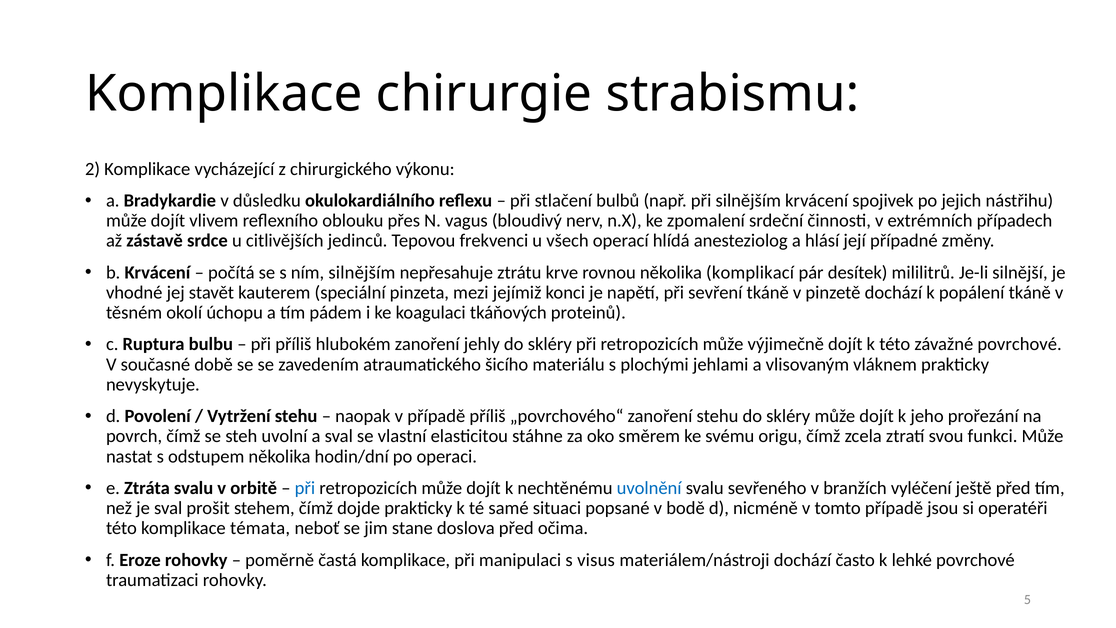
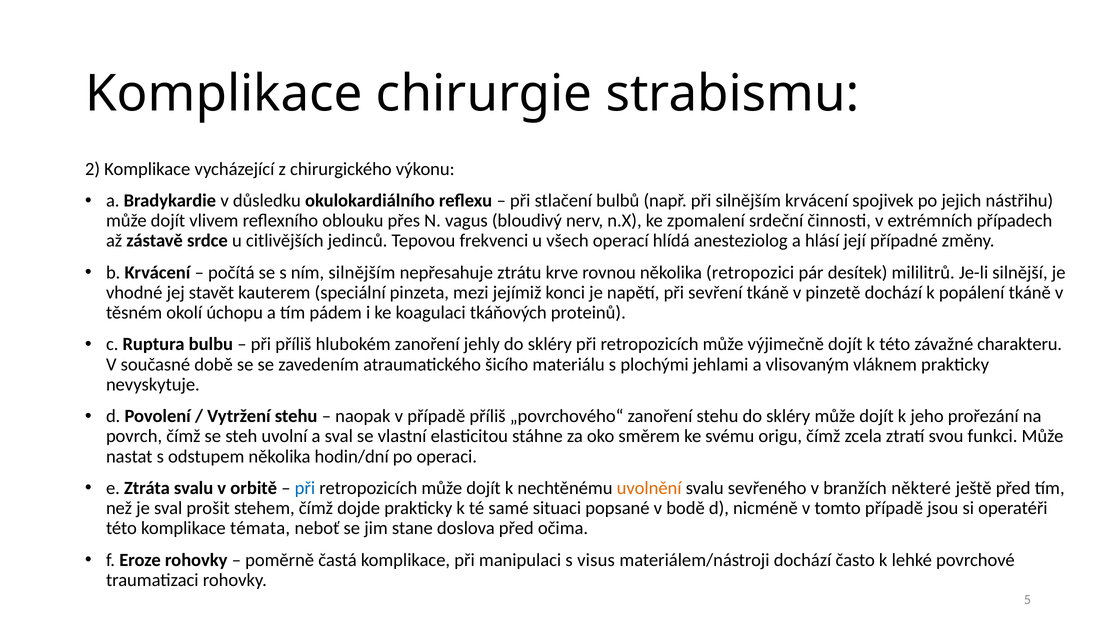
komplikací: komplikací -> retropozici
závažné povrchové: povrchové -> charakteru
uvolnění colour: blue -> orange
vyléčení: vyléčení -> některé
